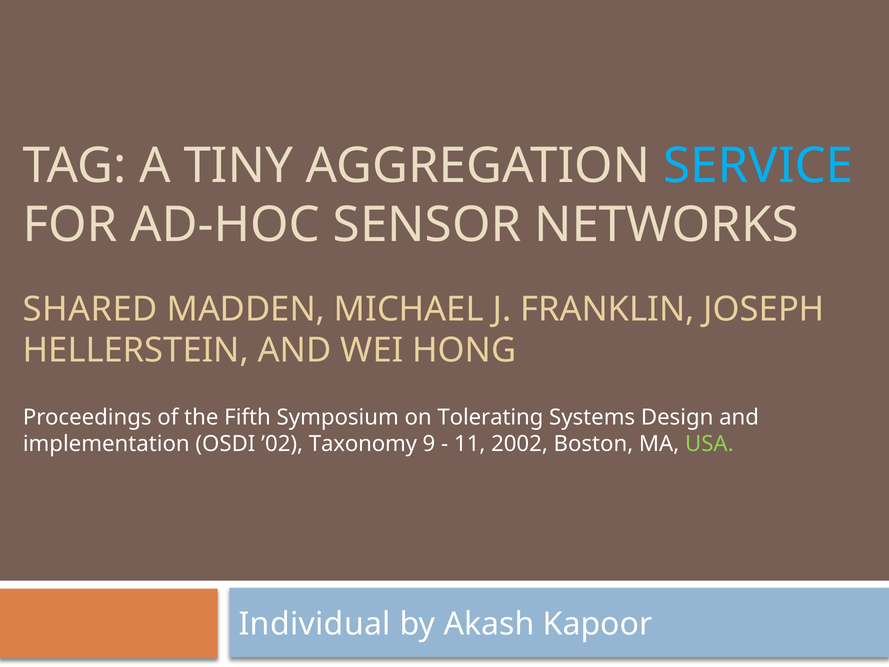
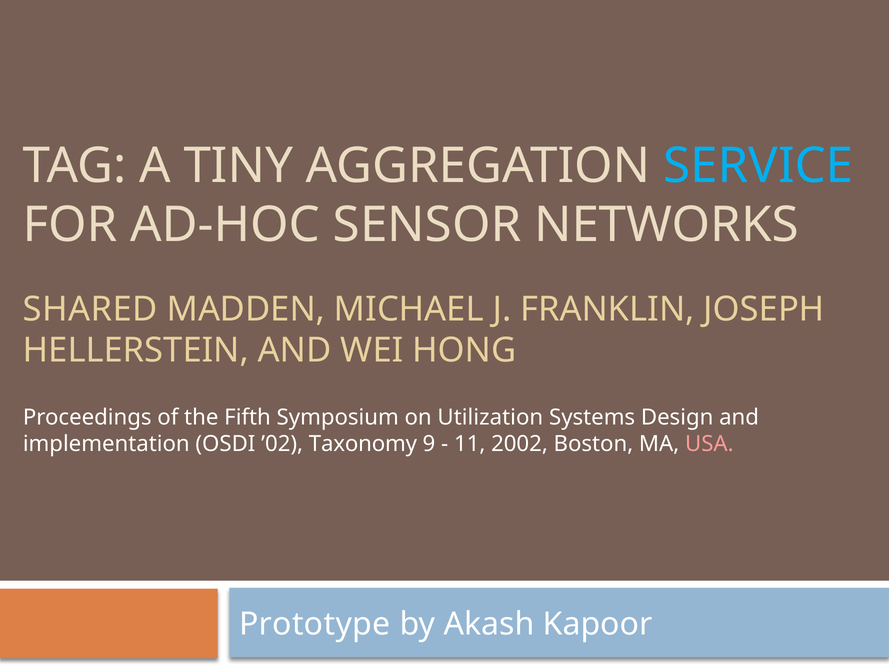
Tolerating: Tolerating -> Utilization
USA colour: light green -> pink
Individual: Individual -> Prototype
